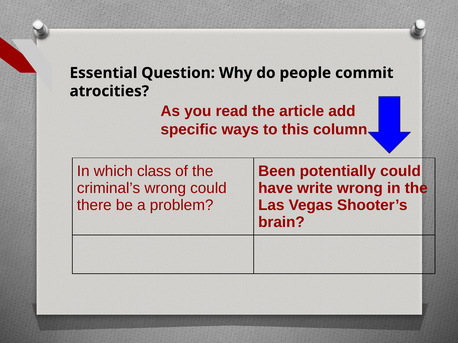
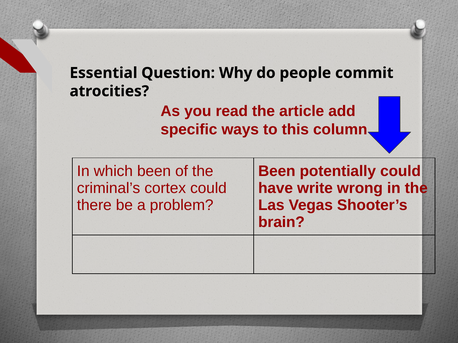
which class: class -> been
criminal’s wrong: wrong -> cortex
